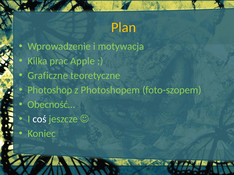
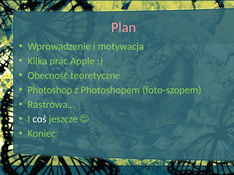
Plan colour: yellow -> pink
Graficzne: Graficzne -> Obecność
Obecność…: Obecność… -> Rastrowa…
